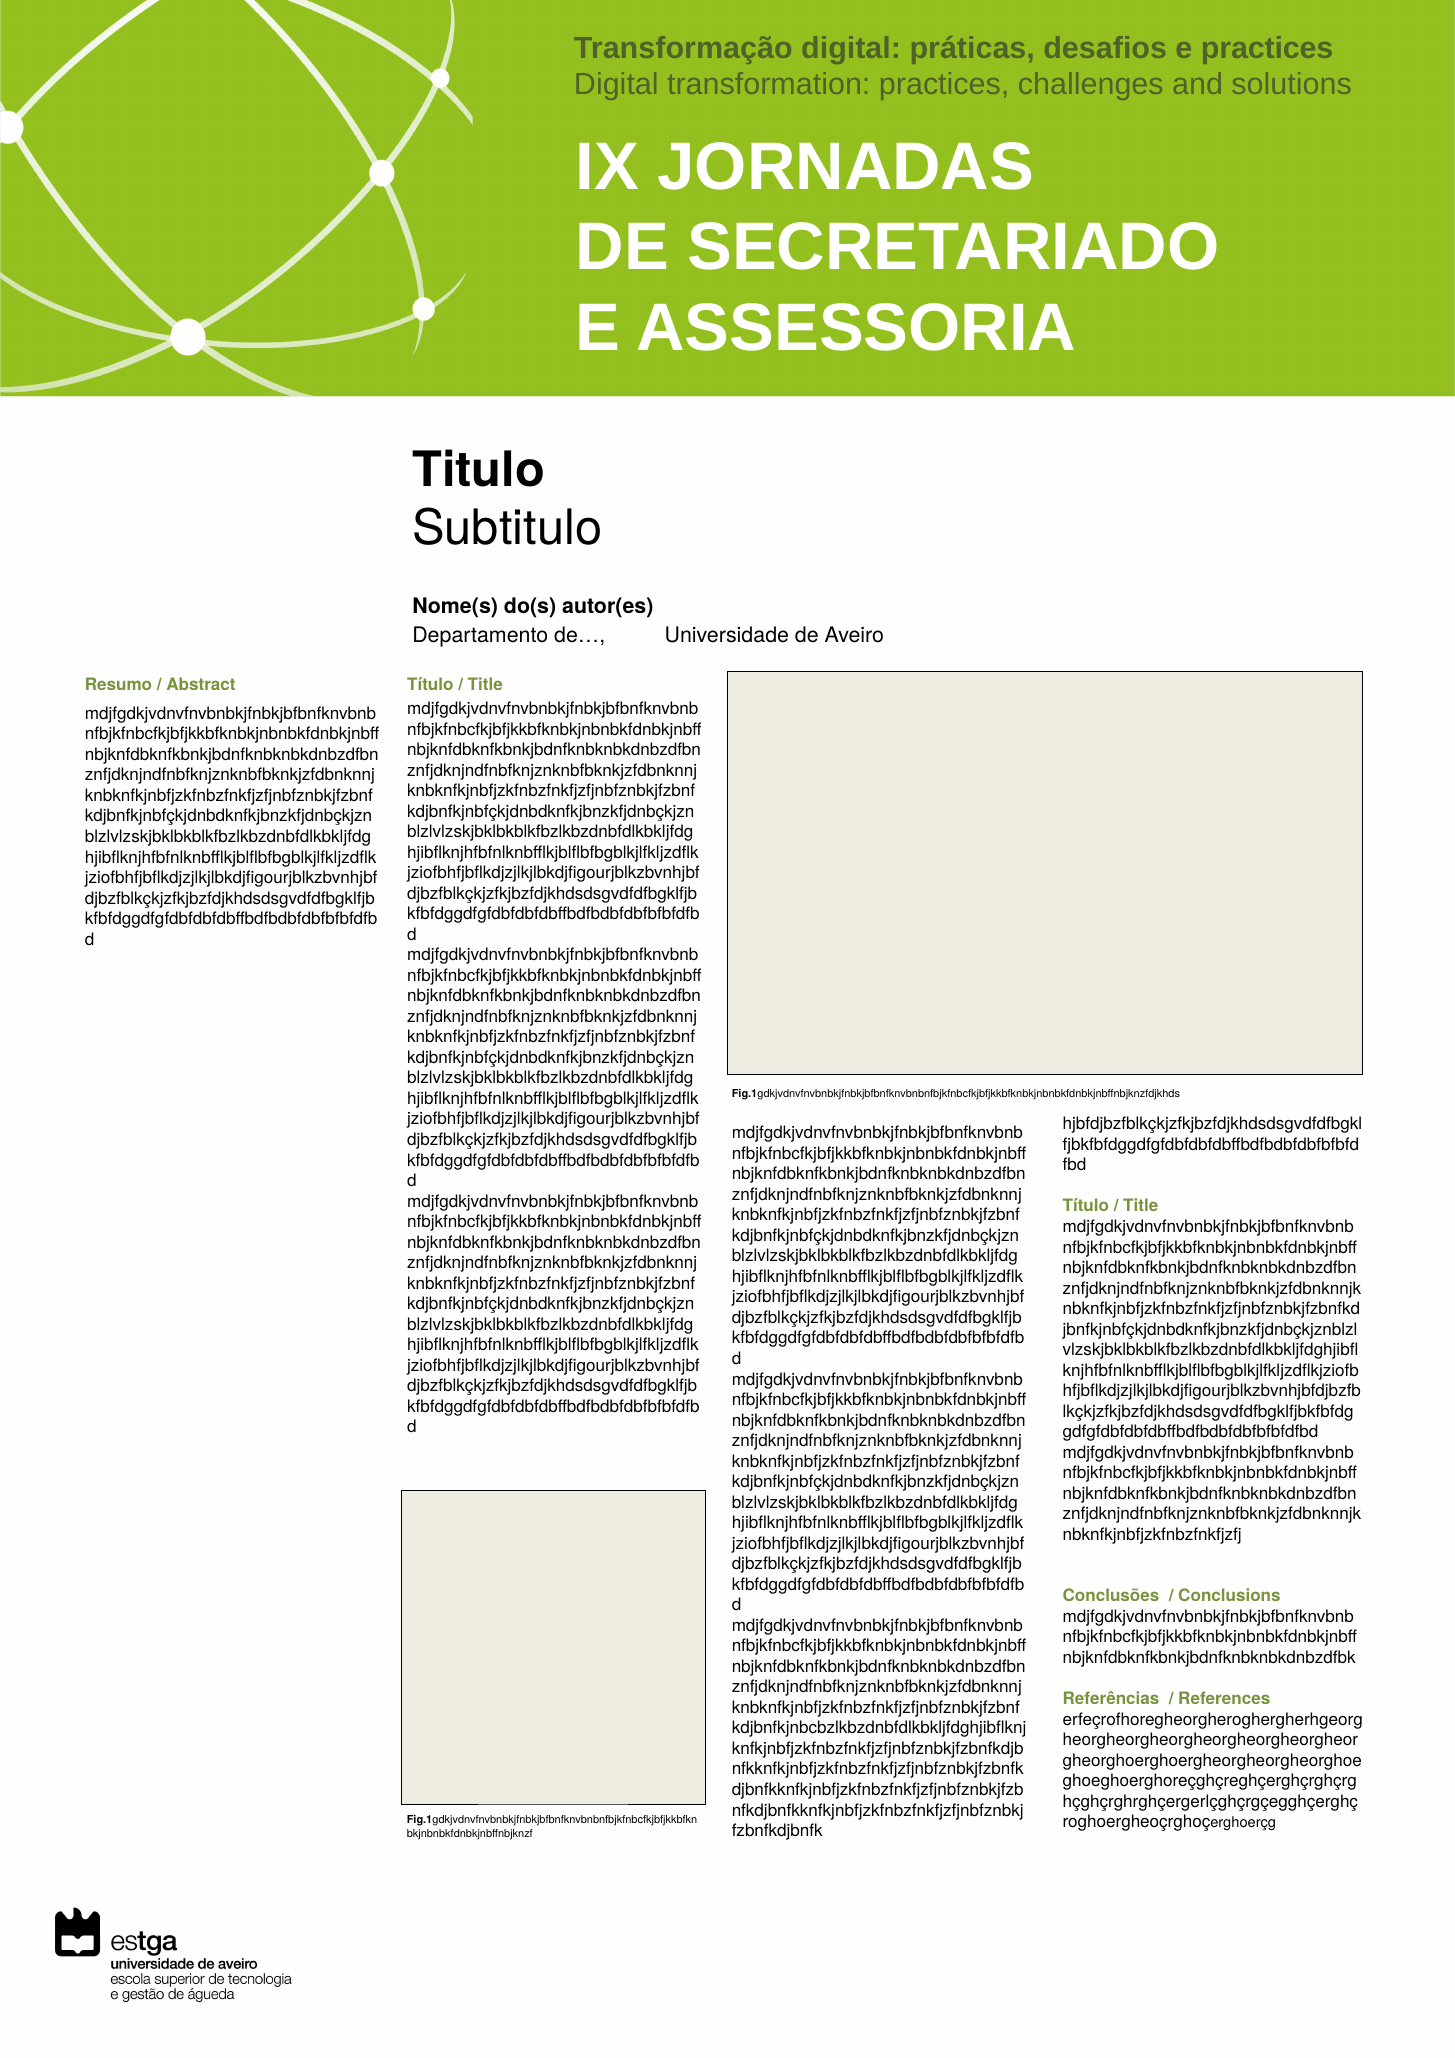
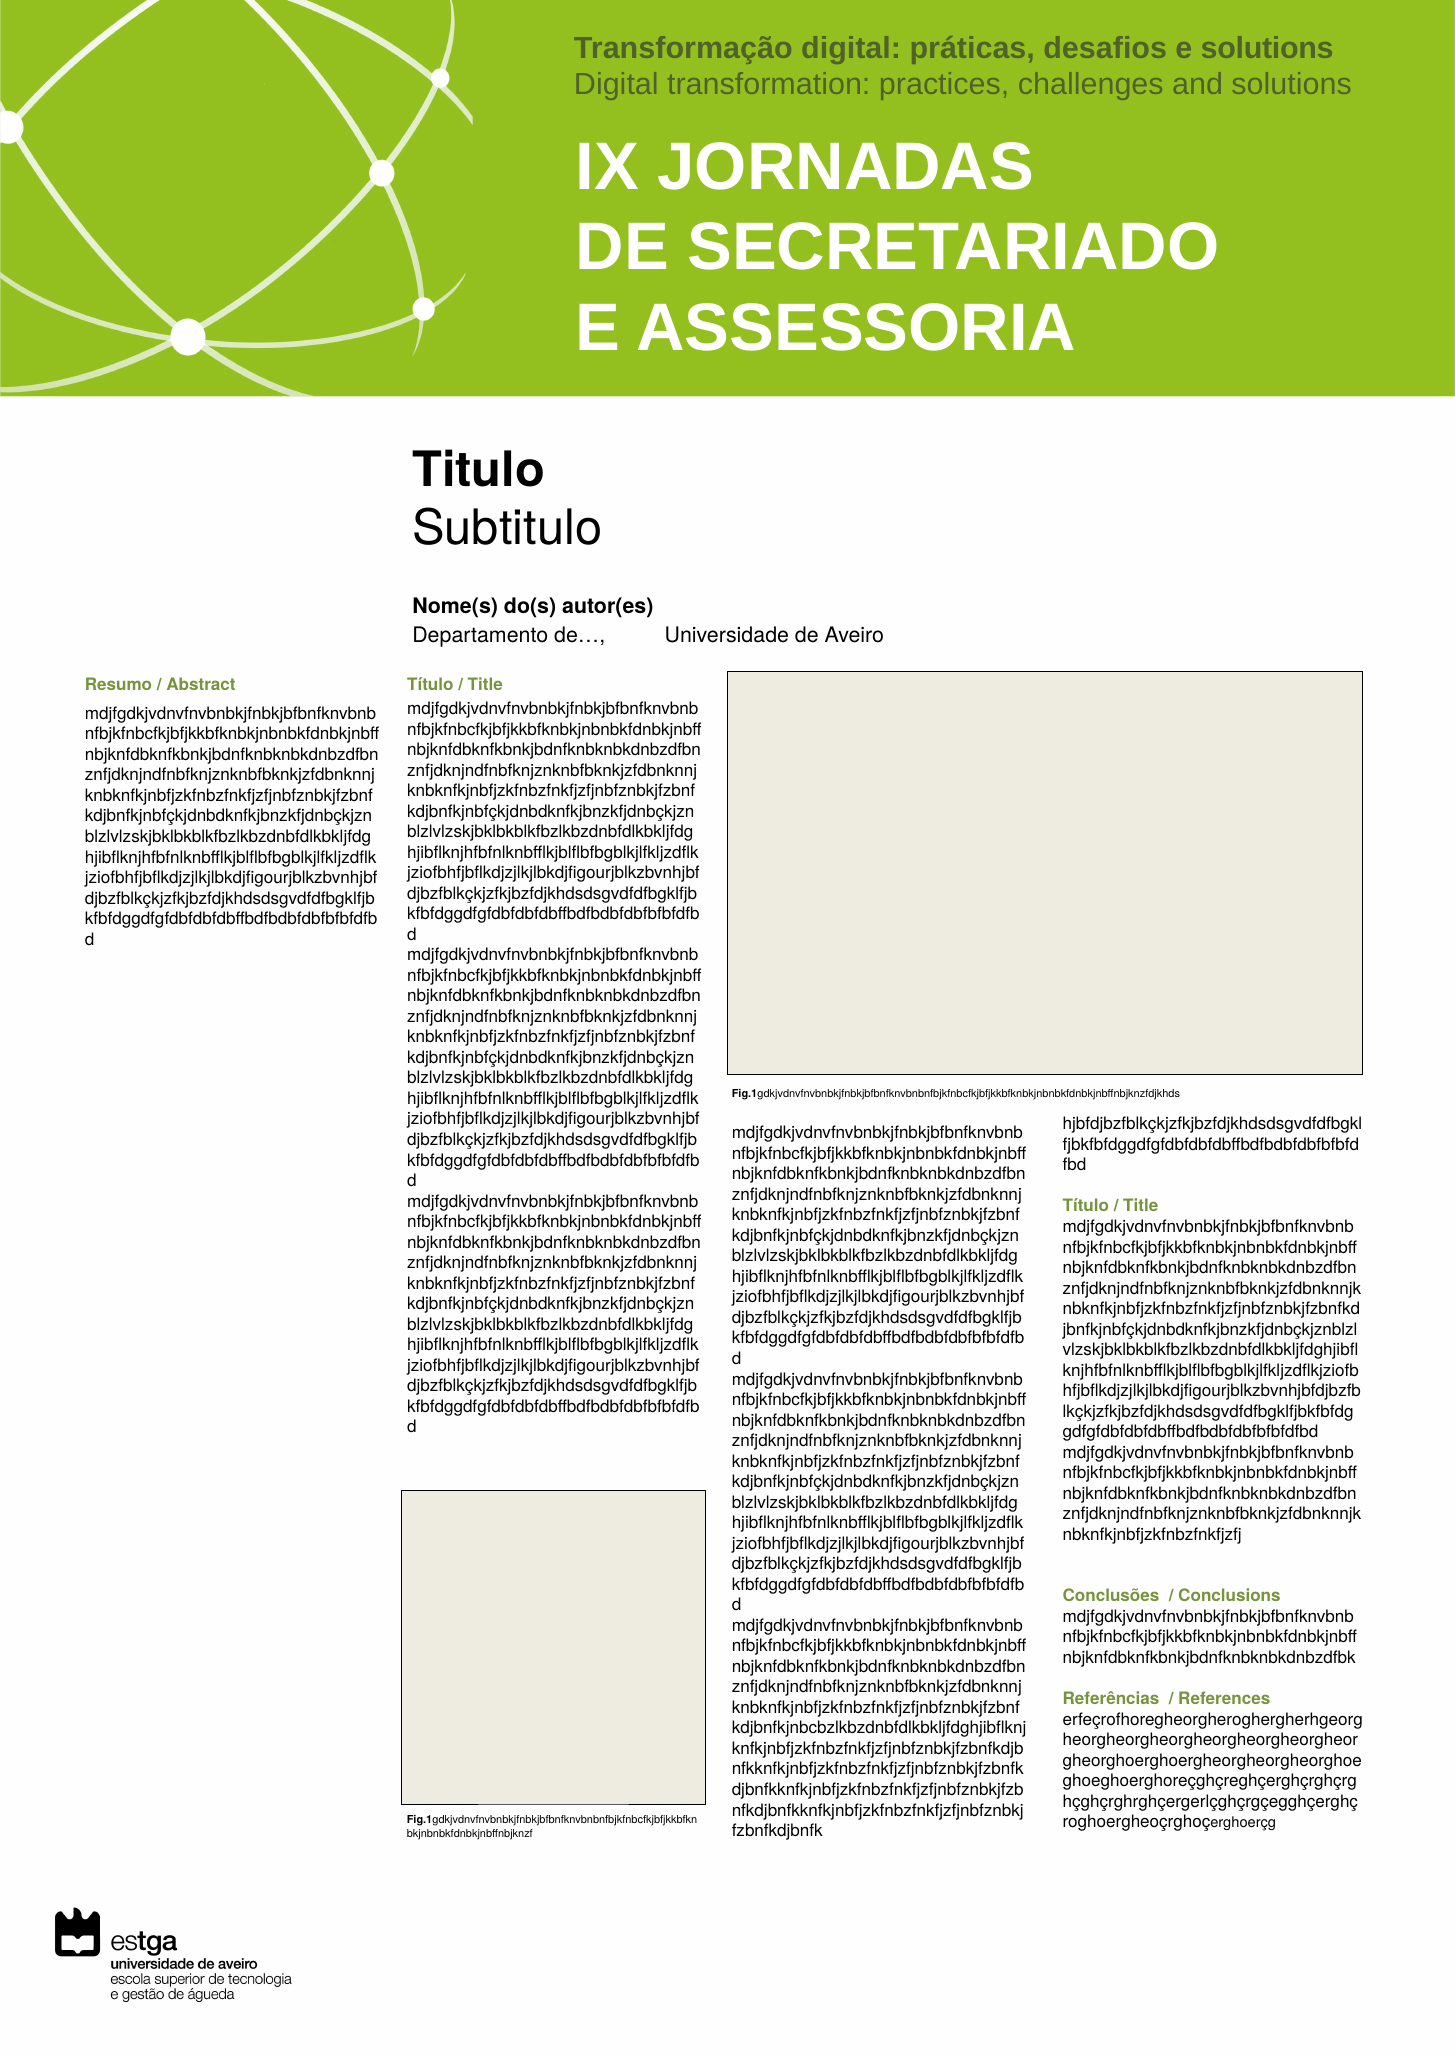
e practices: practices -> solutions
